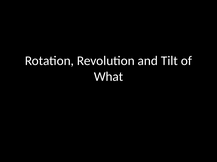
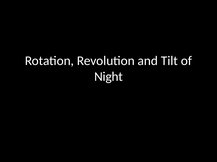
What: What -> Night
